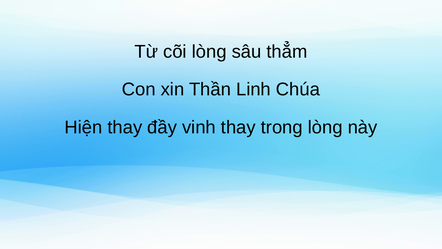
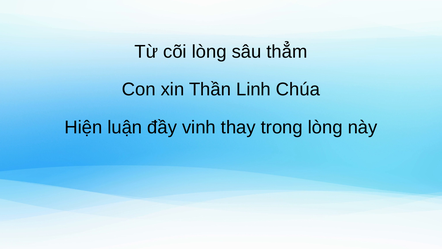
Hiện thay: thay -> luận
